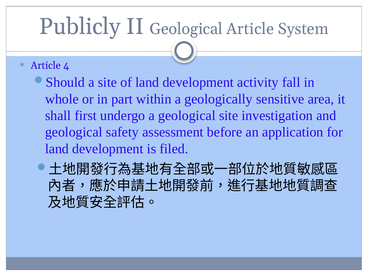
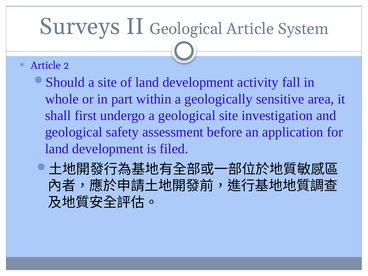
Publicly: Publicly -> Surveys
4: 4 -> 2
